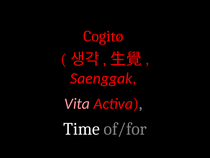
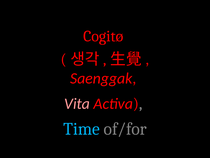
Time colour: white -> light blue
